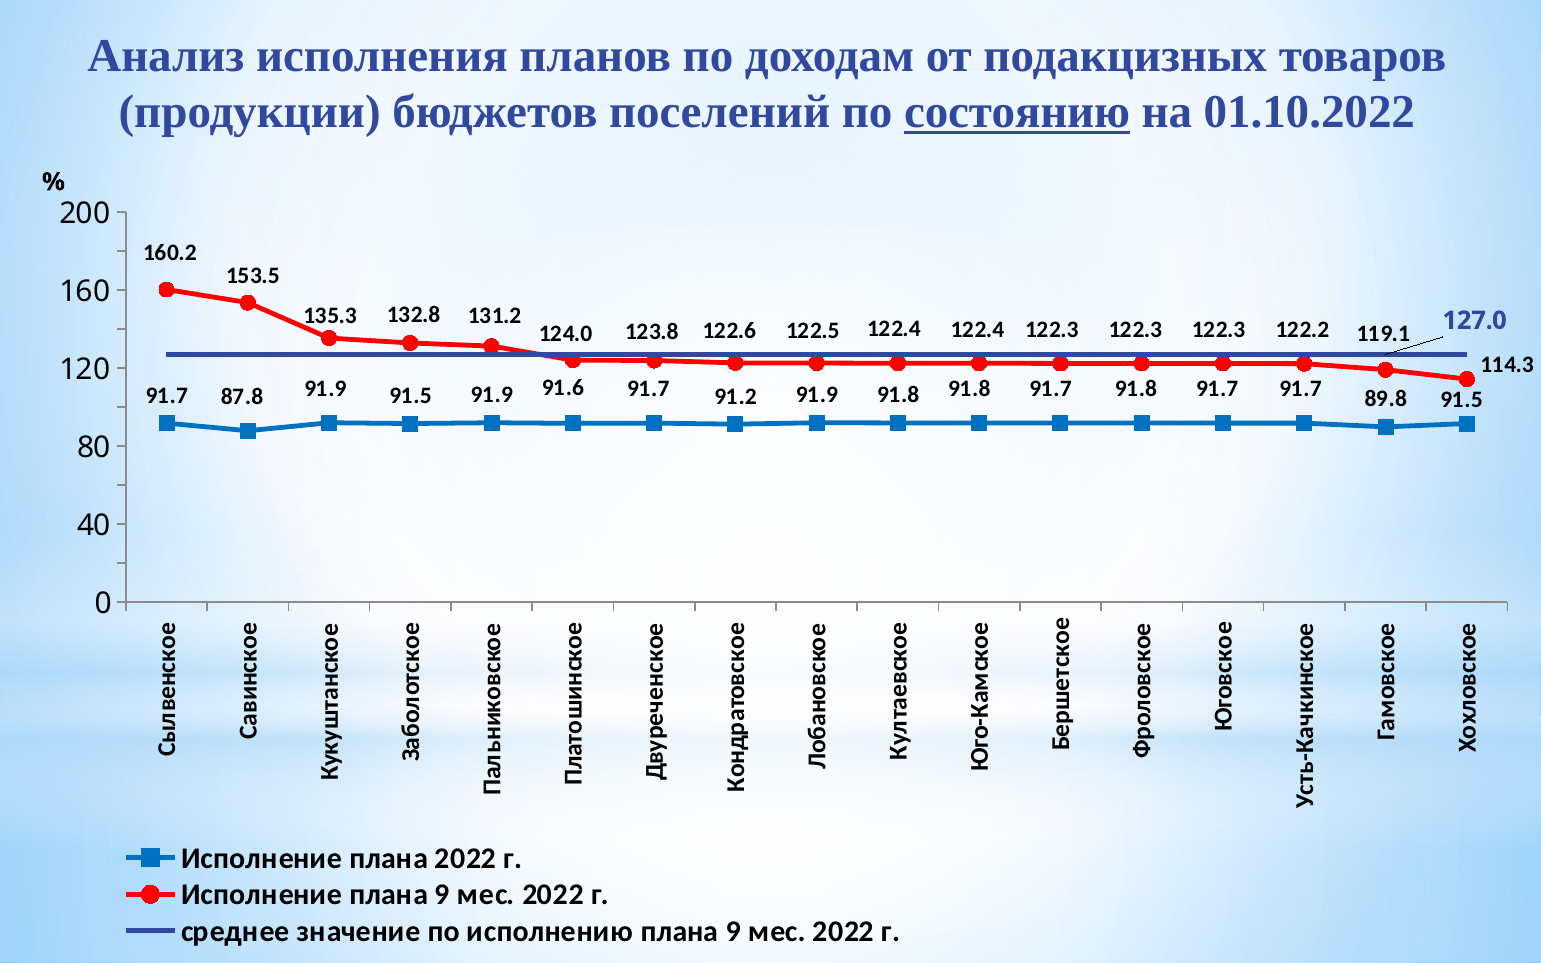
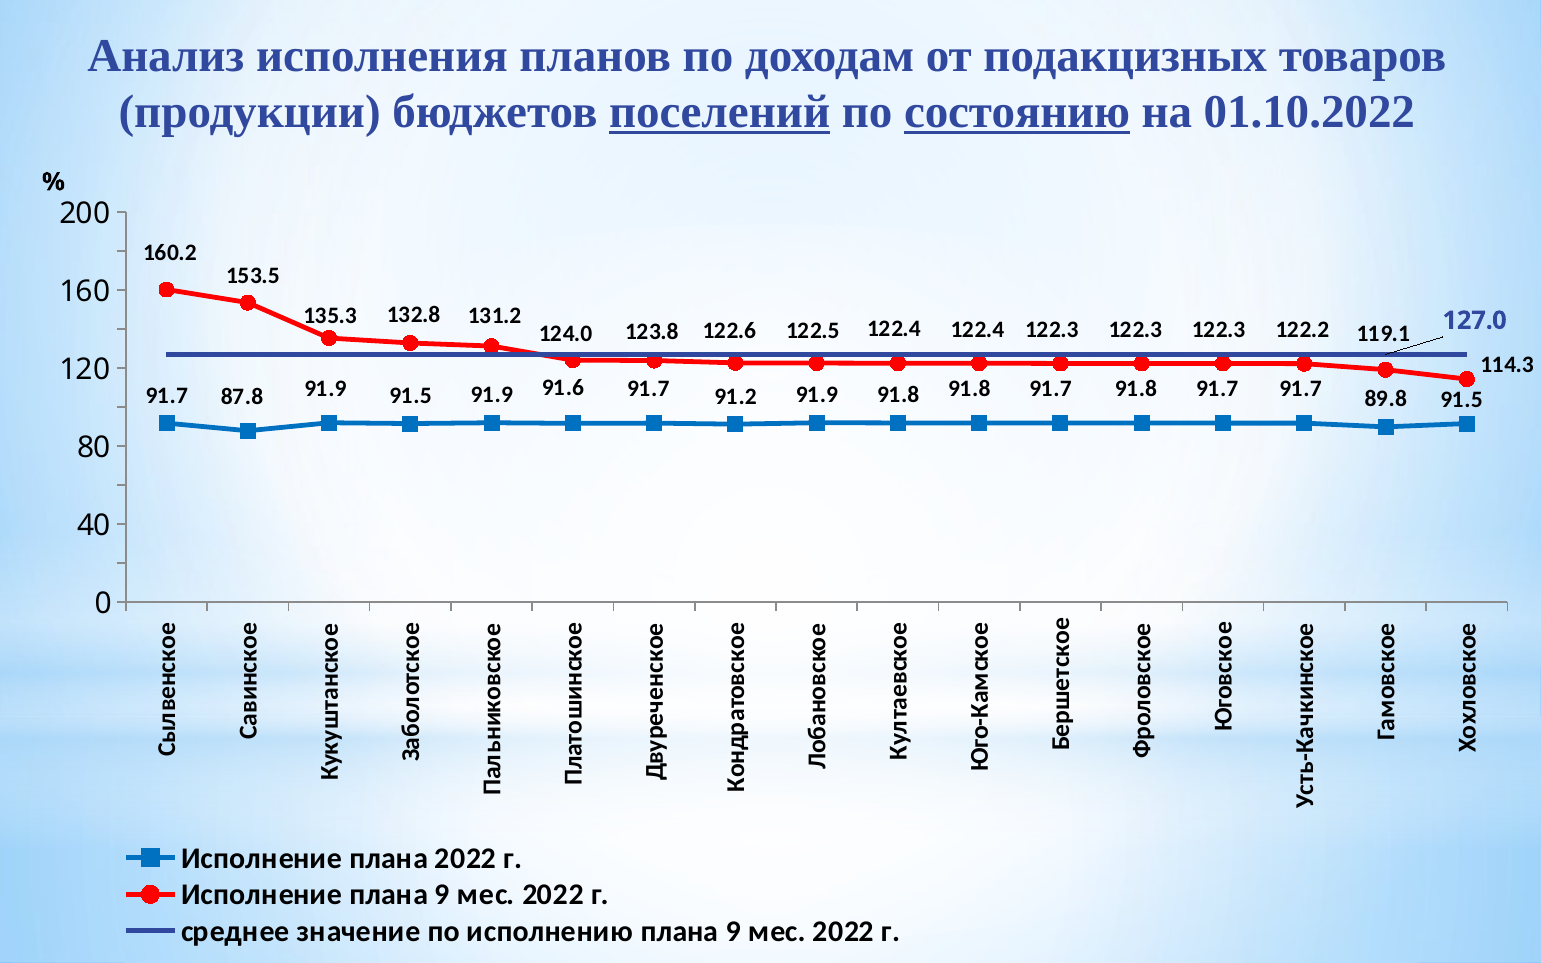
поселений underline: none -> present
